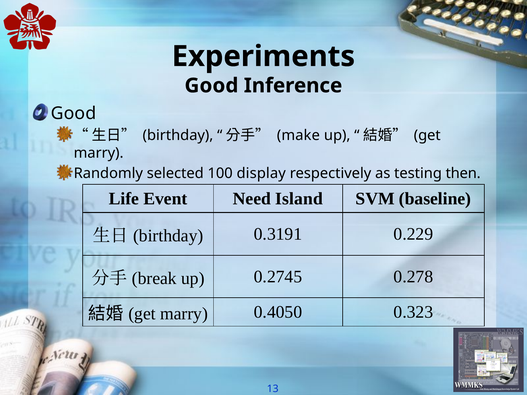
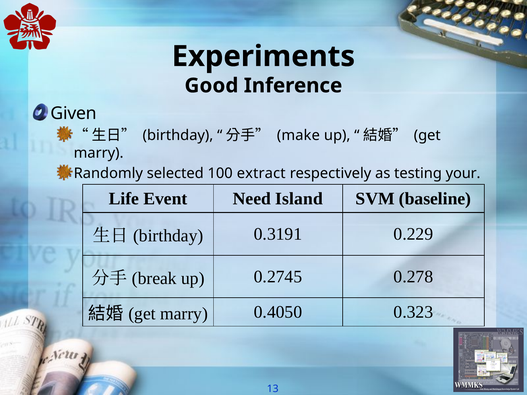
Good at (73, 113): Good -> Given
display: display -> extract
then: then -> your
